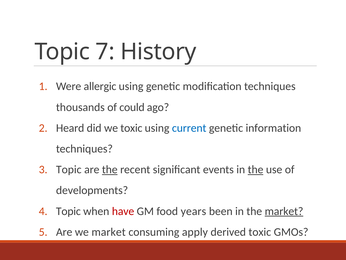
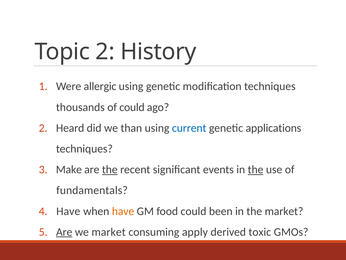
Topic 7: 7 -> 2
we toxic: toxic -> than
information: information -> applications
Topic at (69, 169): Topic -> Make
developments: developments -> fundamentals
4 Topic: Topic -> Have
have at (123, 211) colour: red -> orange
food years: years -> could
market at (284, 211) underline: present -> none
Are at (64, 232) underline: none -> present
